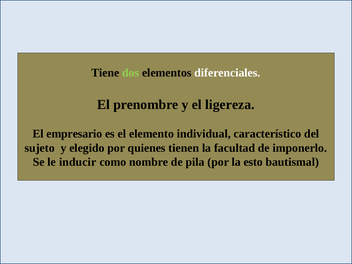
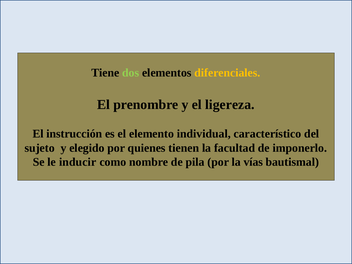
diferenciales colour: white -> yellow
empresario: empresario -> instrucción
esto: esto -> vías
